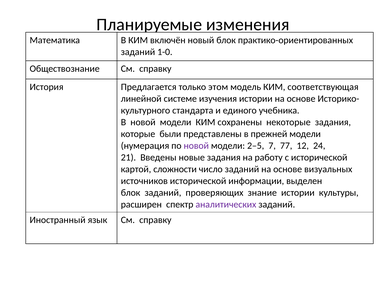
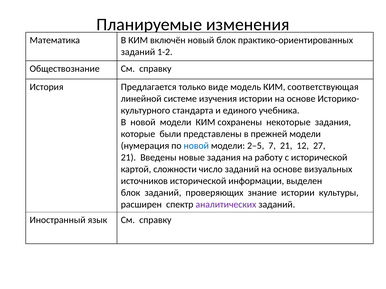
1-0: 1-0 -> 1-2
этом: этом -> виде
новой at (196, 146) colour: purple -> blue
7 77: 77 -> 21
24: 24 -> 27
